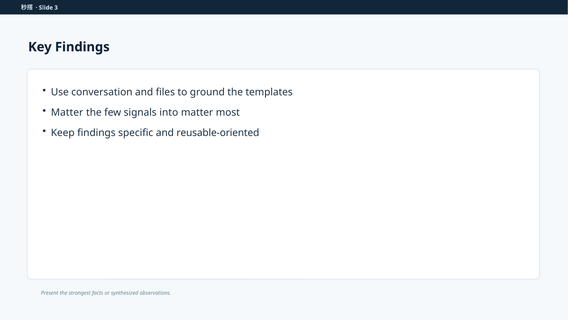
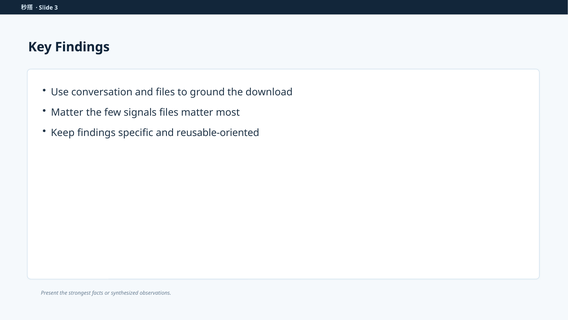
templates: templates -> download
signals into: into -> files
